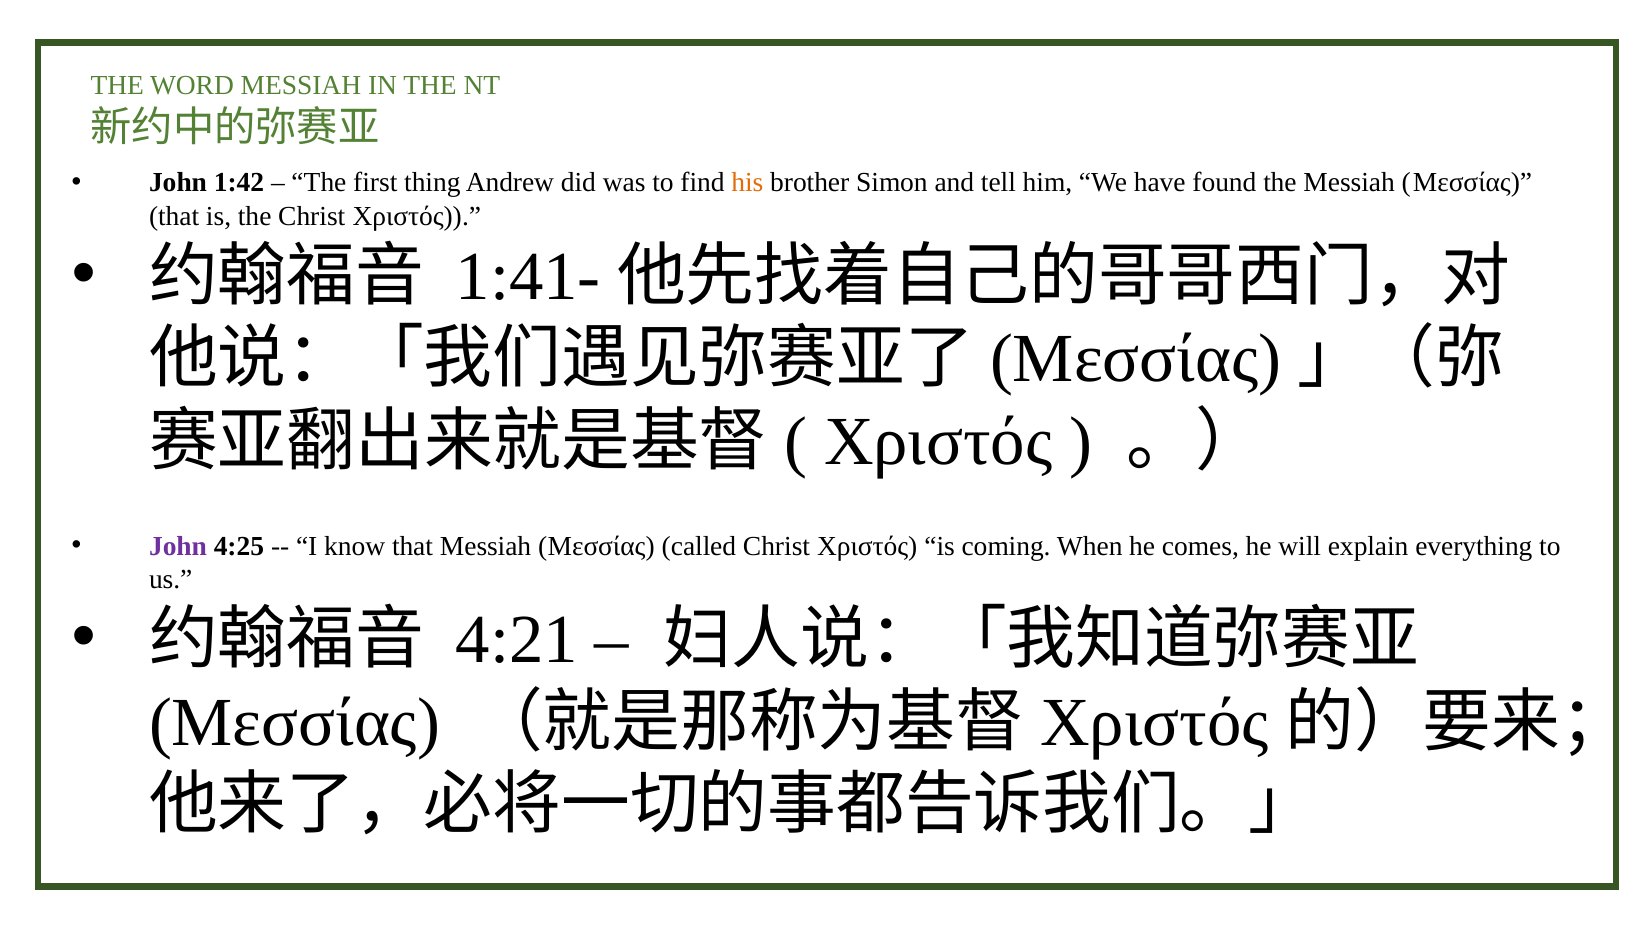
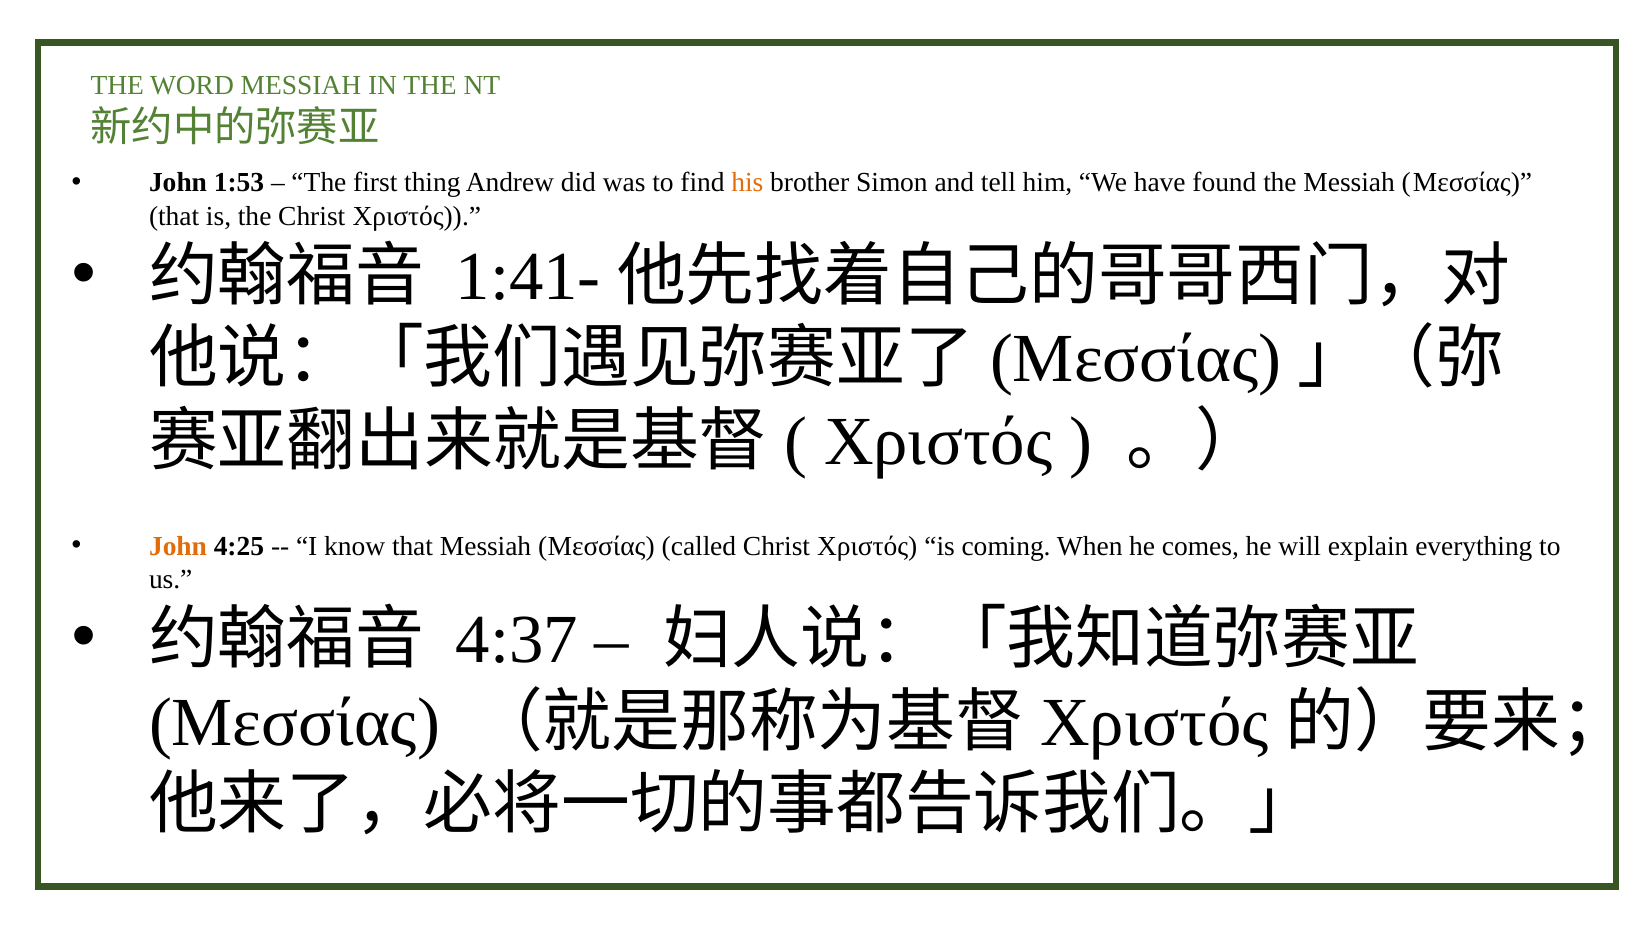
1:42: 1:42 -> 1:53
John at (178, 546) colour: purple -> orange
4:21: 4:21 -> 4:37
